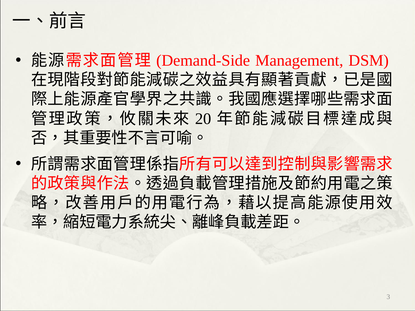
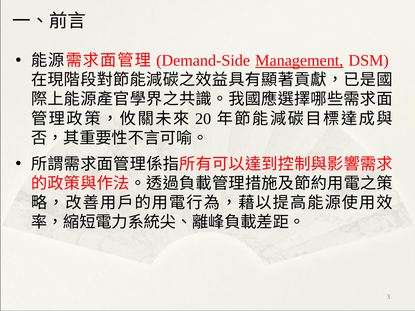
Management underline: none -> present
